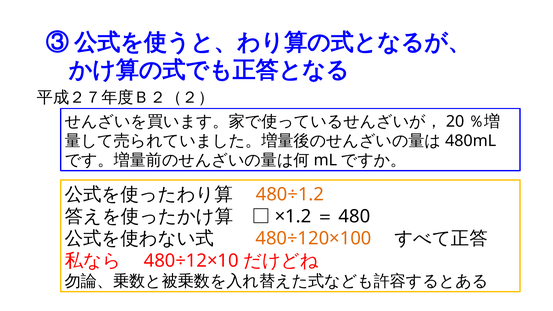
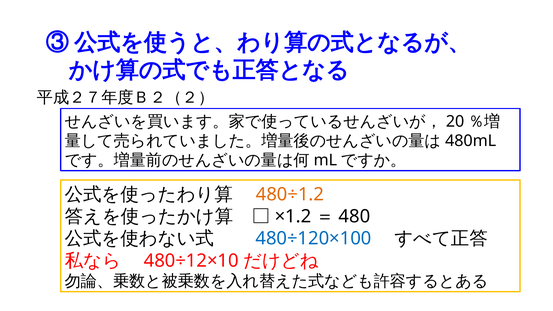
480÷120×100 colour: orange -> blue
